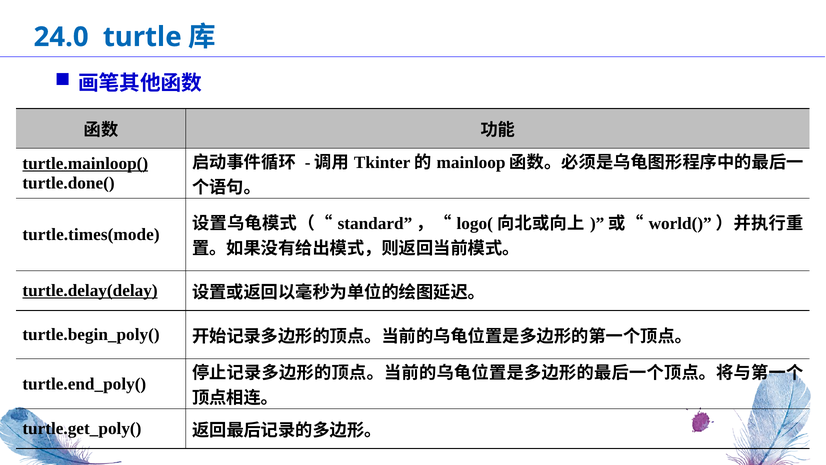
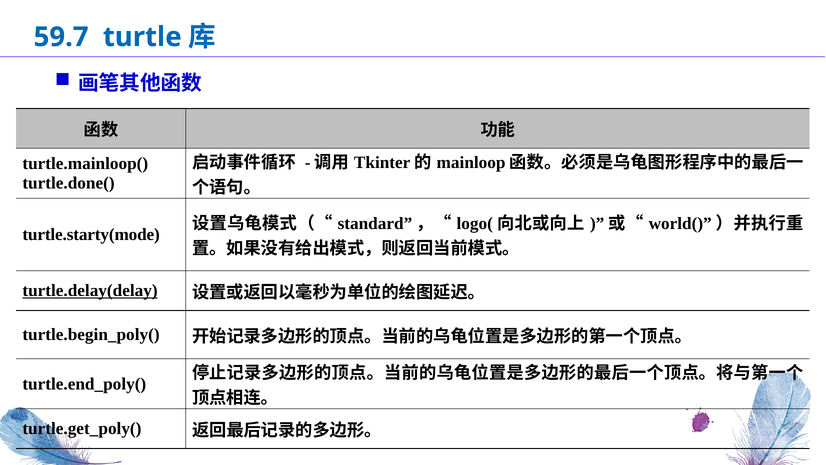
24.0: 24.0 -> 59.7
turtle.mainloop( underline: present -> none
turtle.times(mode: turtle.times(mode -> turtle.starty(mode
